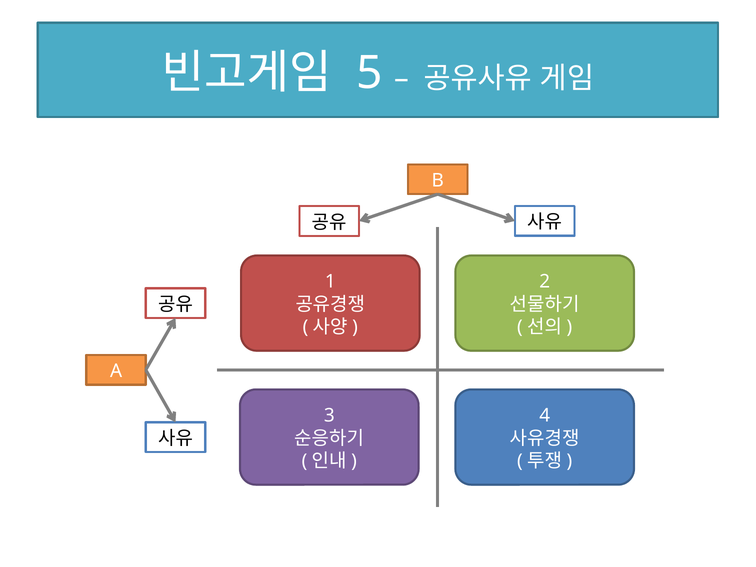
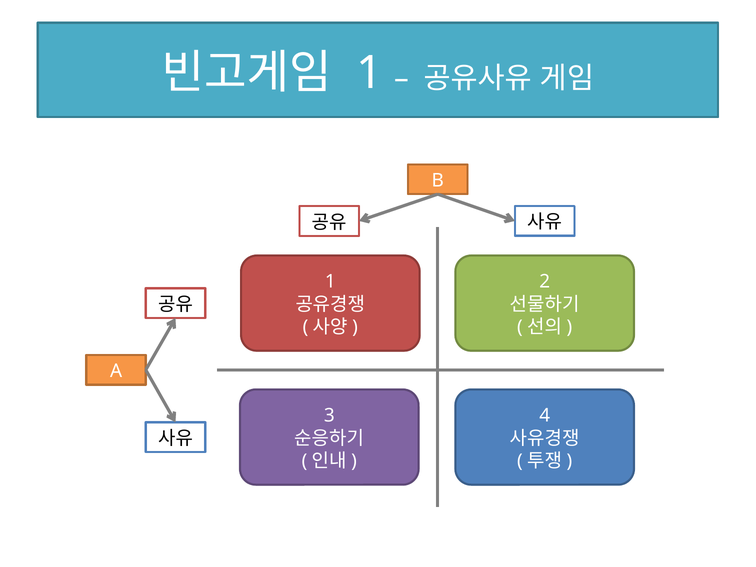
5 at (369, 73): 5 -> 1
